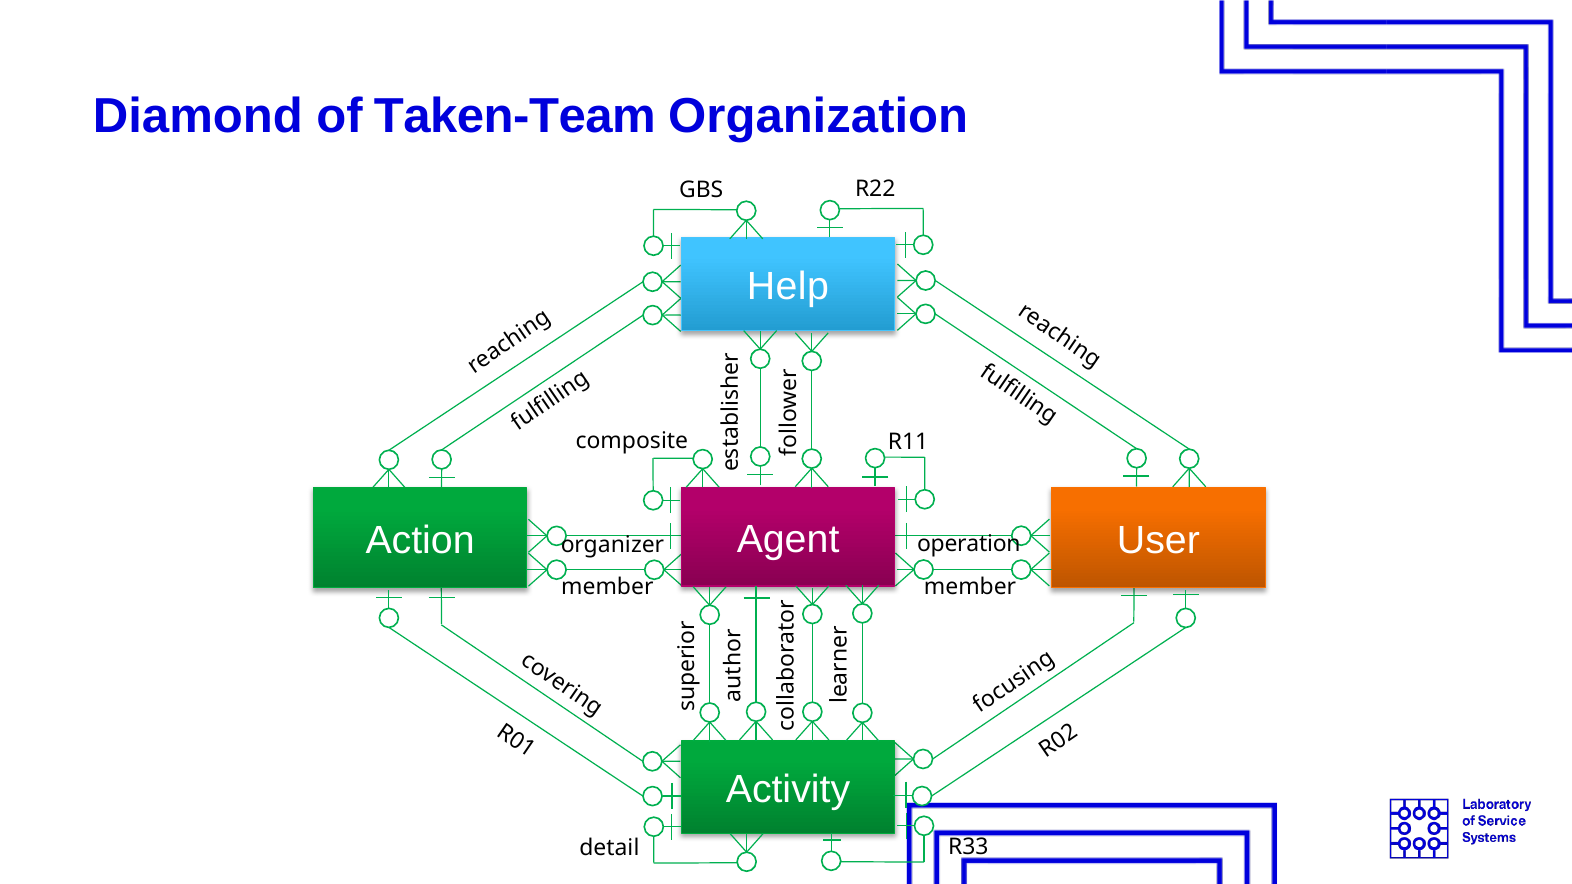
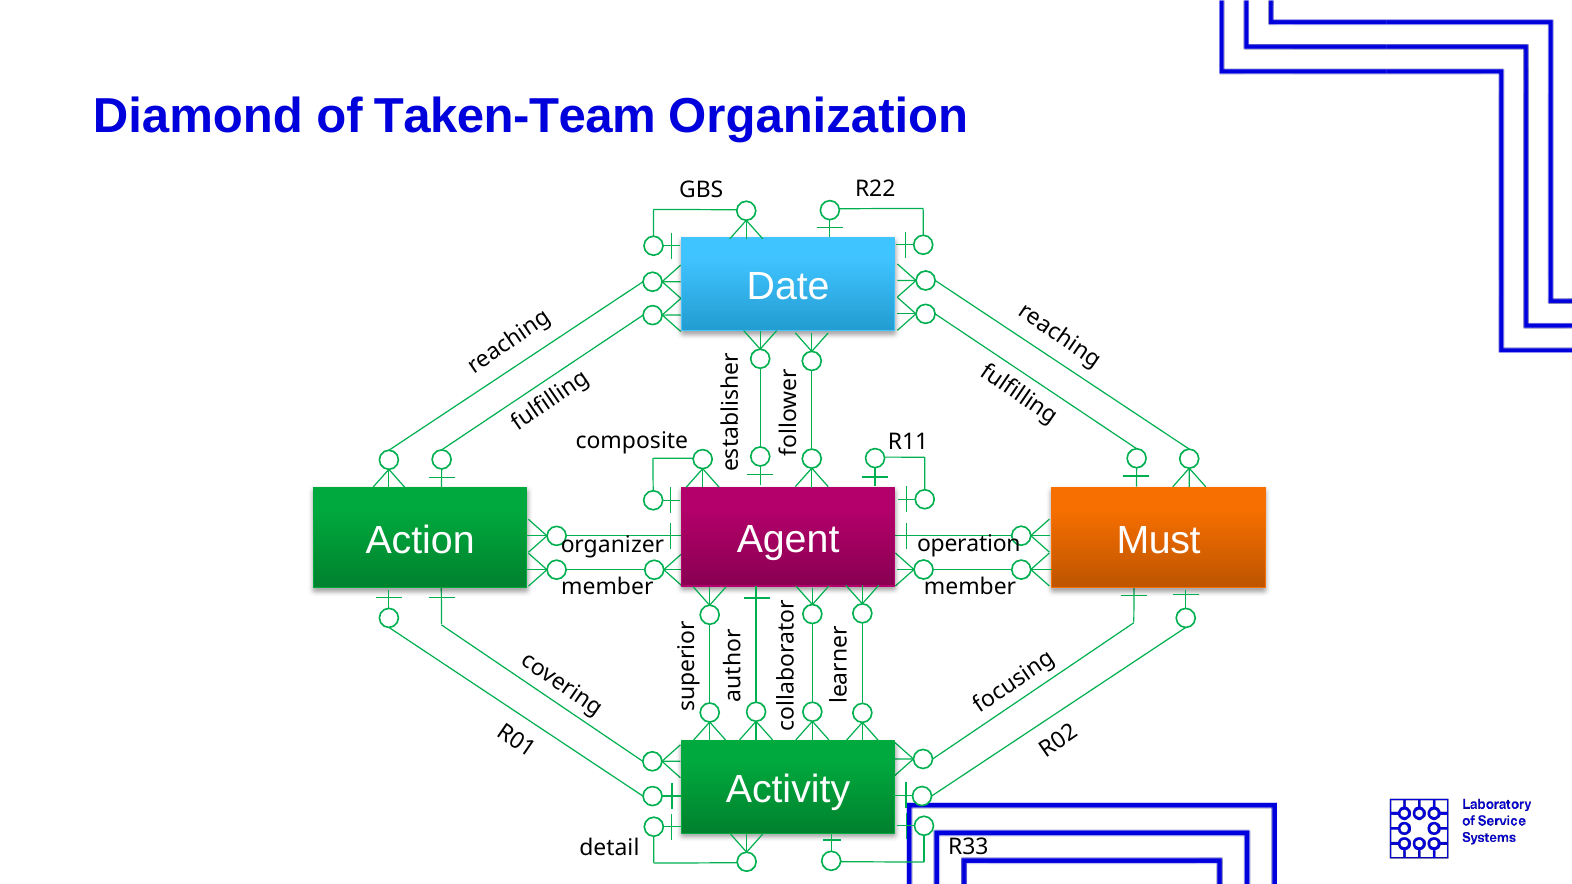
Help: Help -> Date
User: User -> Must
